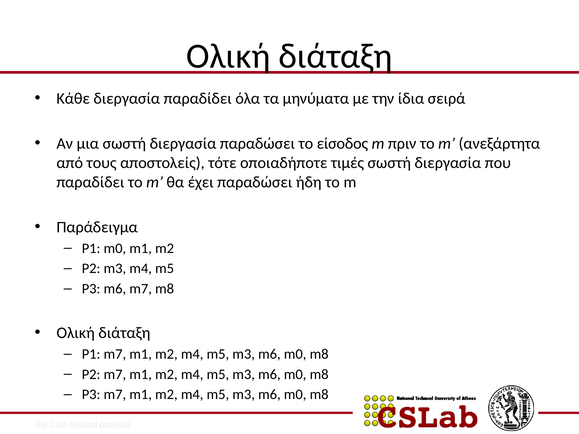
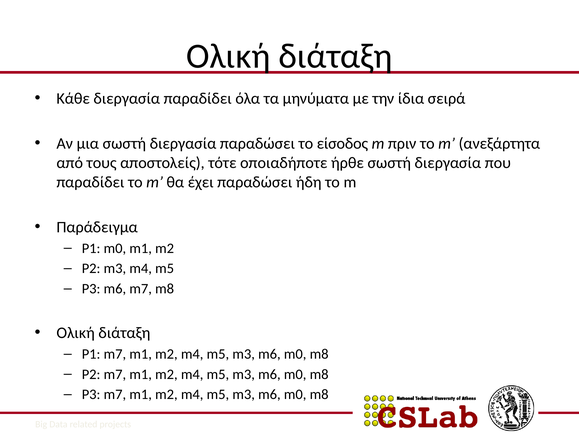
τιμές: τιμές -> ήρθε
